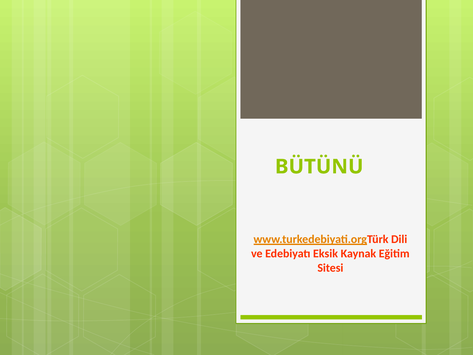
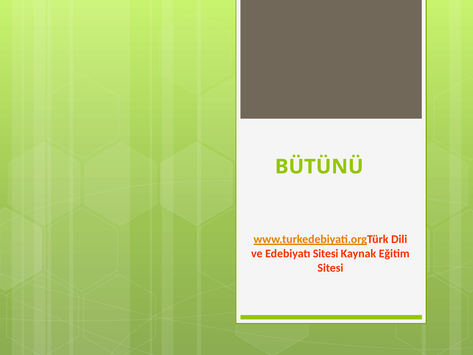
Edebiyatı Eksik: Eksik -> Sitesi
